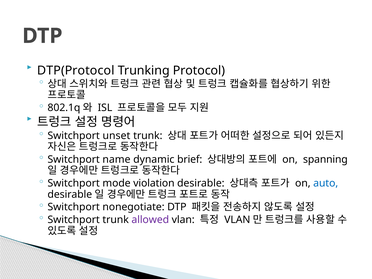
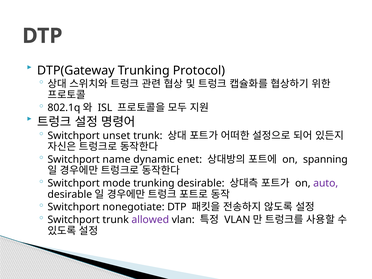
DTP(Protocol: DTP(Protocol -> DTP(Gateway
brief: brief -> enet
mode violation: violation -> trunking
auto colour: blue -> purple
